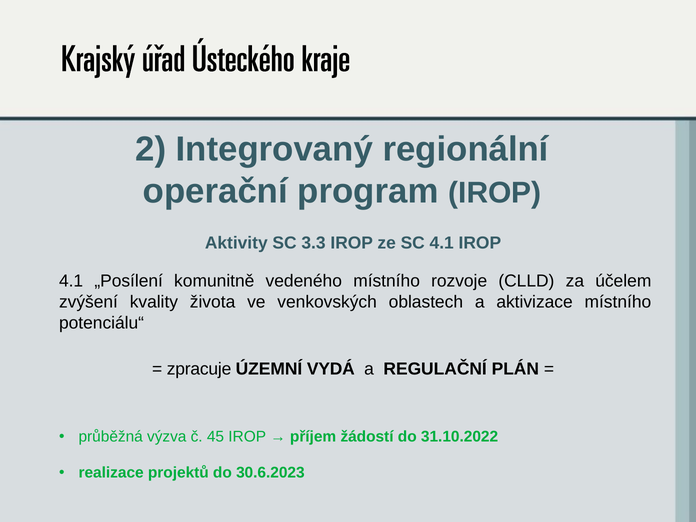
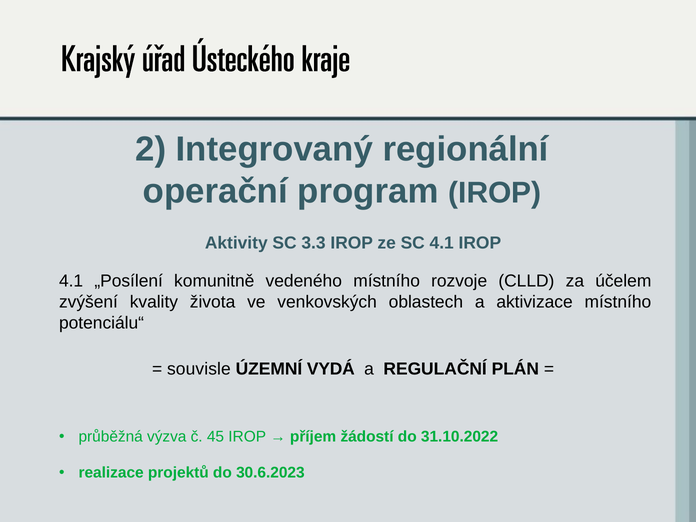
zpracuje: zpracuje -> souvisle
